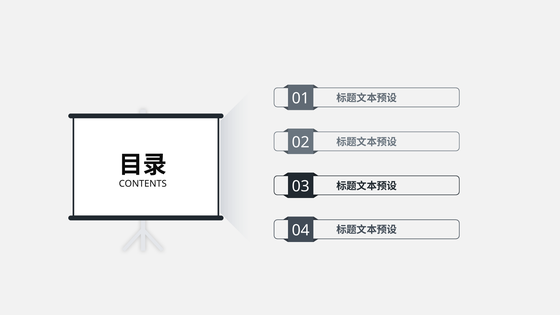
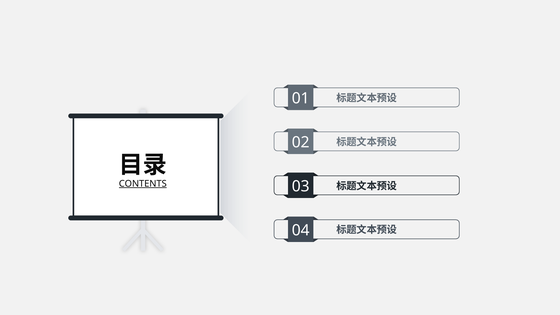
CONTENTS underline: none -> present
